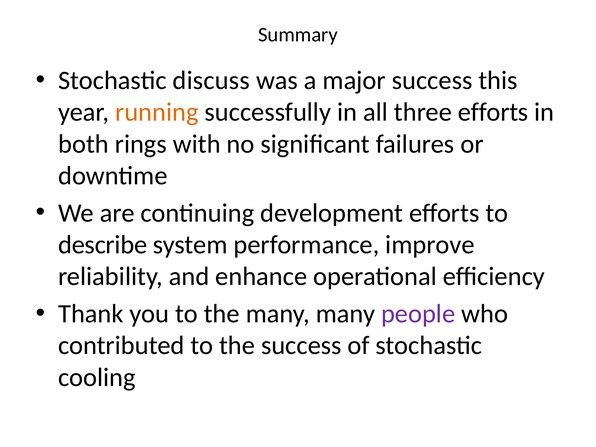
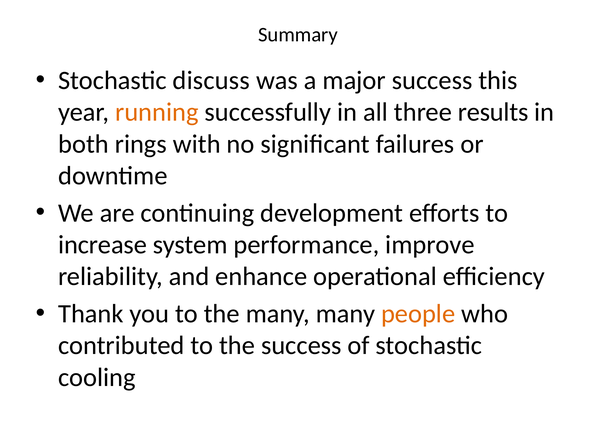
three efforts: efforts -> results
describe: describe -> increase
people colour: purple -> orange
